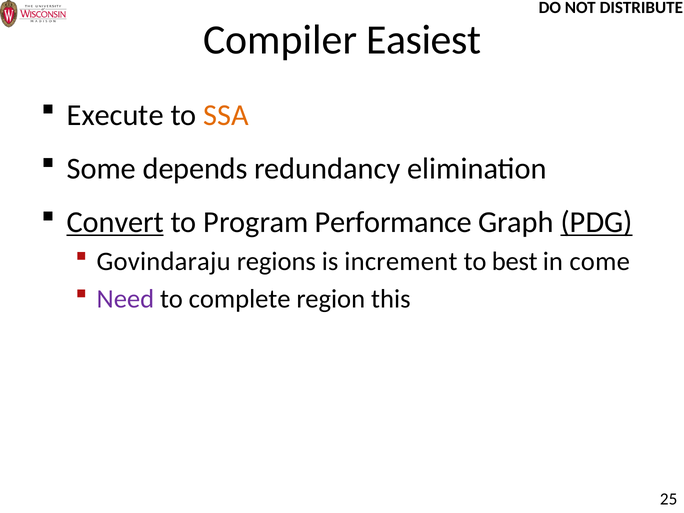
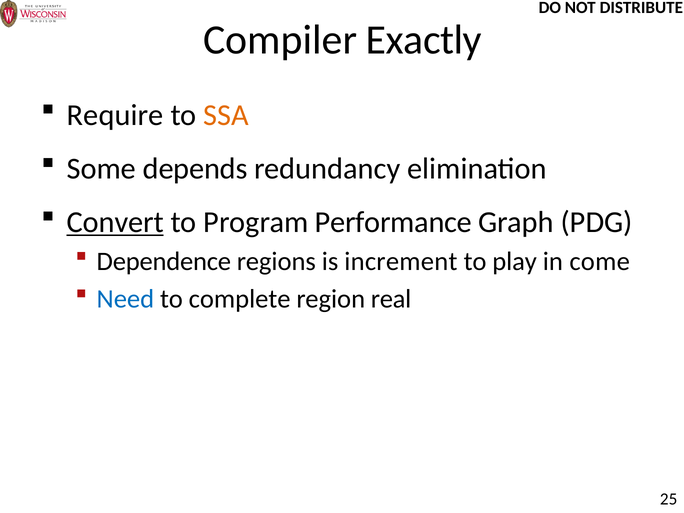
Easiest: Easiest -> Exactly
Execute: Execute -> Require
PDG underline: present -> none
Govindaraju: Govindaraju -> Dependence
best: best -> play
Need colour: purple -> blue
this: this -> real
